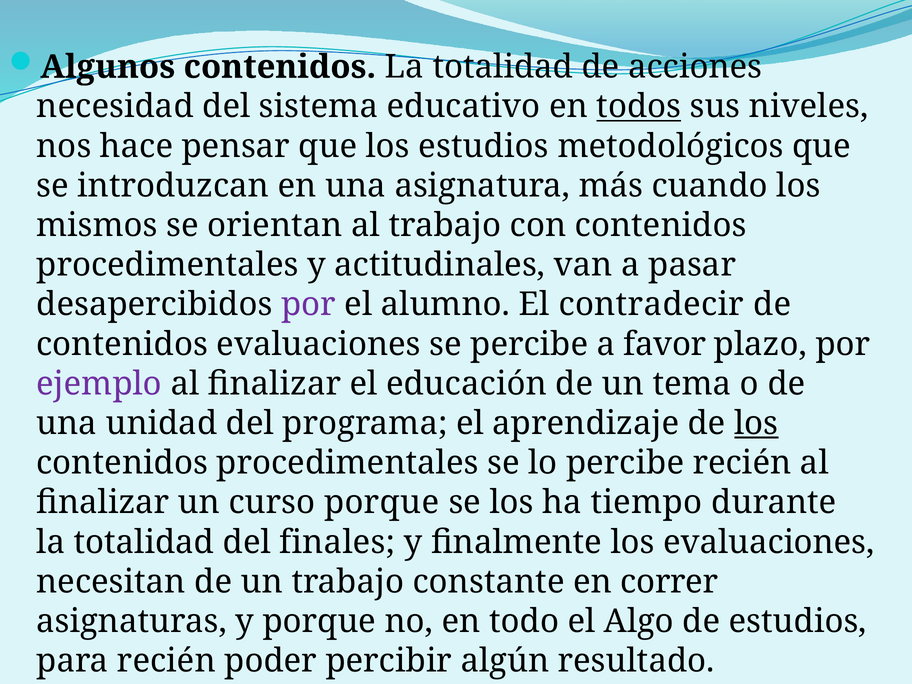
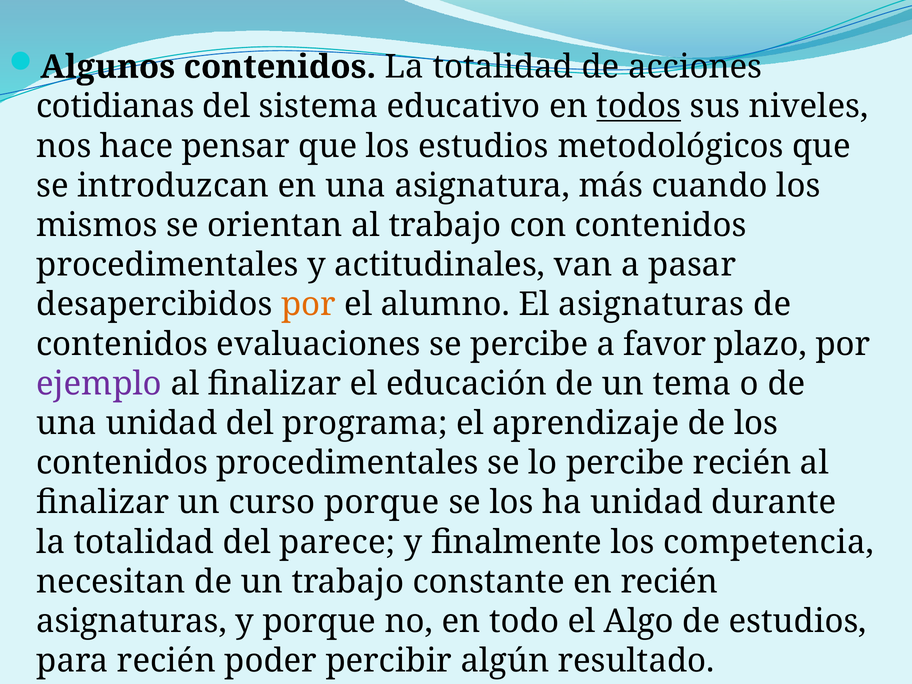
necesidad: necesidad -> cotidianas
por at (308, 305) colour: purple -> orange
El contradecir: contradecir -> asignaturas
los at (756, 423) underline: present -> none
ha tiempo: tiempo -> unidad
finales: finales -> parece
los evaluaciones: evaluaciones -> competencia
en correr: correr -> recién
